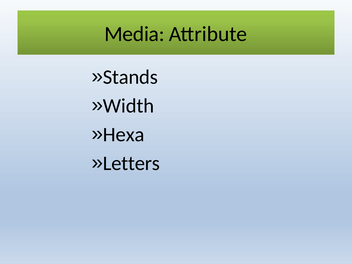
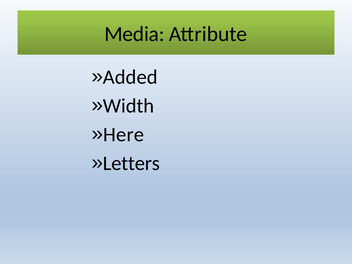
Stands: Stands -> Added
Hexa: Hexa -> Here
